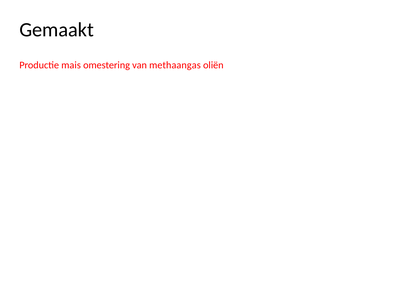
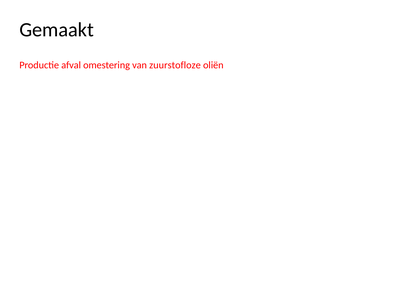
mais: mais -> afval
methaangas: methaangas -> zuurstofloze
